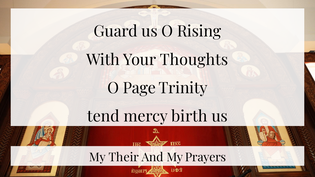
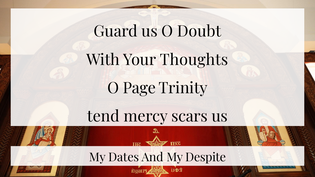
Rising: Rising -> Doubt
birth: birth -> scars
Their: Their -> Dates
Prayers: Prayers -> Despite
